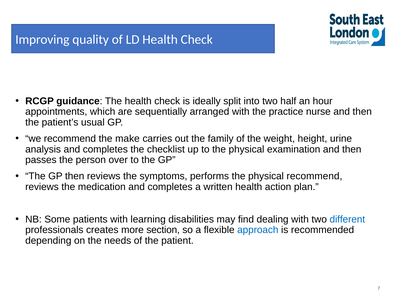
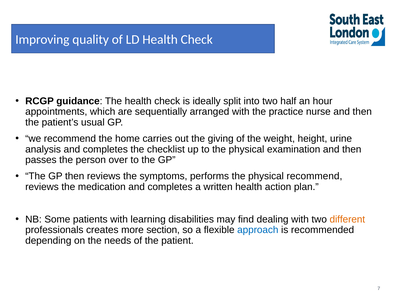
make: make -> home
family: family -> giving
different colour: blue -> orange
